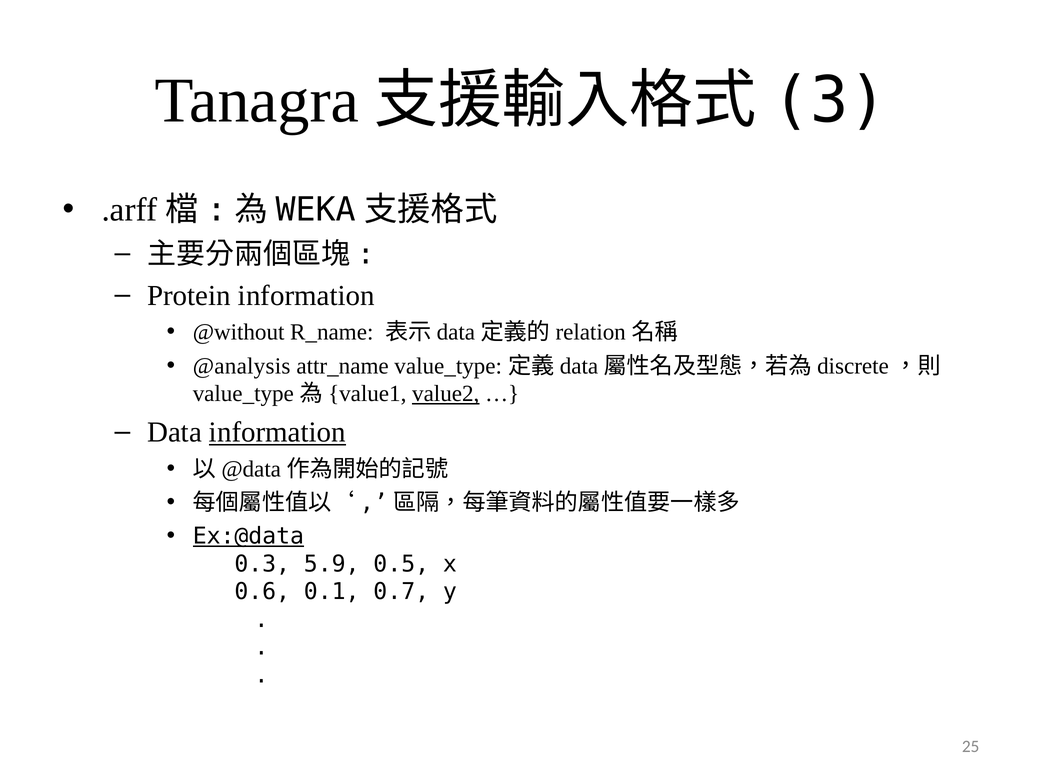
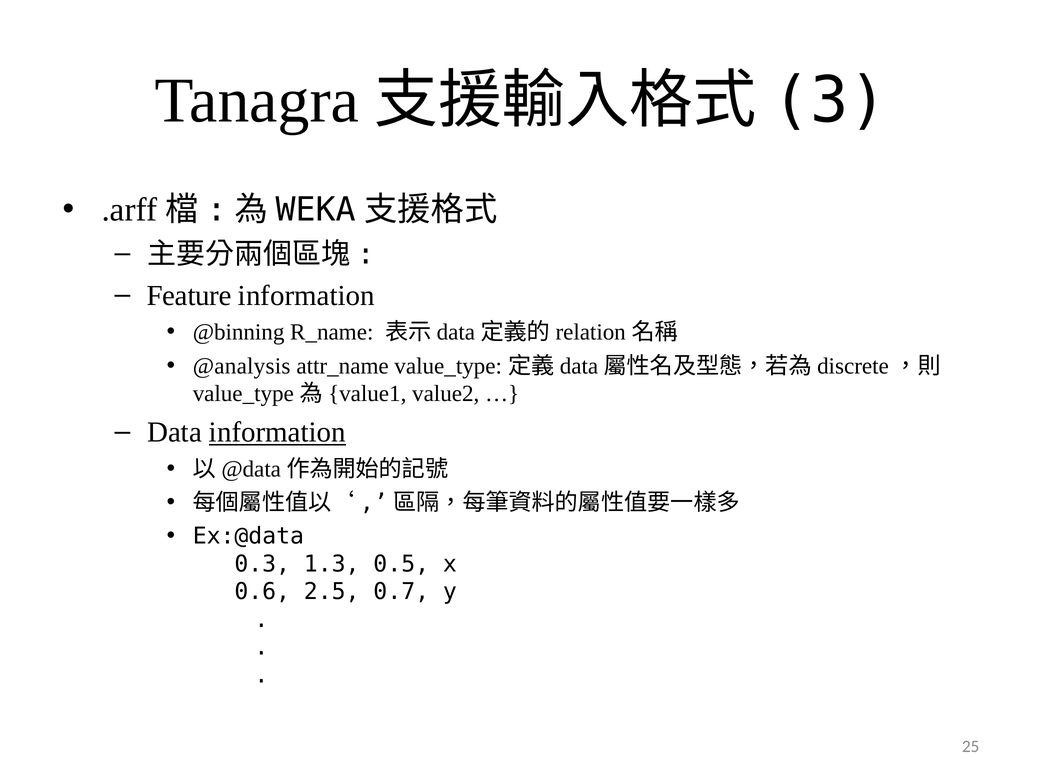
Protein: Protein -> Feature
@without: @without -> @binning
value2 underline: present -> none
Ex:@data underline: present -> none
5.9: 5.9 -> 1.3
0.1: 0.1 -> 2.5
